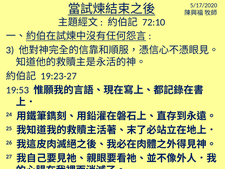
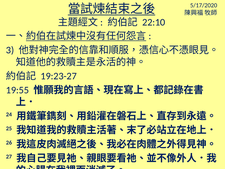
72:10: 72:10 -> 22:10
19:53: 19:53 -> 19:55
